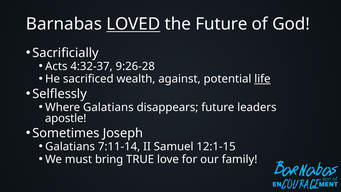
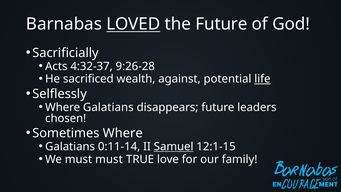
apostle: apostle -> chosen
Sometimes Joseph: Joseph -> Where
7:11-14: 7:11-14 -> 0:11-14
Samuel underline: none -> present
must bring: bring -> must
